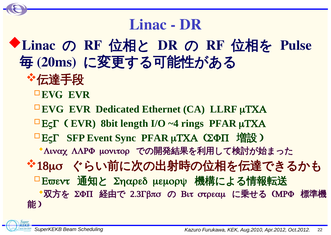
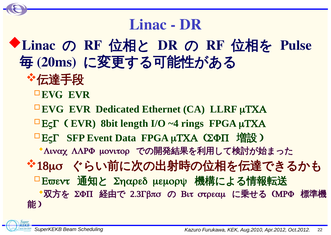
PFAR at (223, 123): PFAR -> FPGA
Sync: Sync -> Data
PFAR at (155, 137): PFAR -> FPGA
